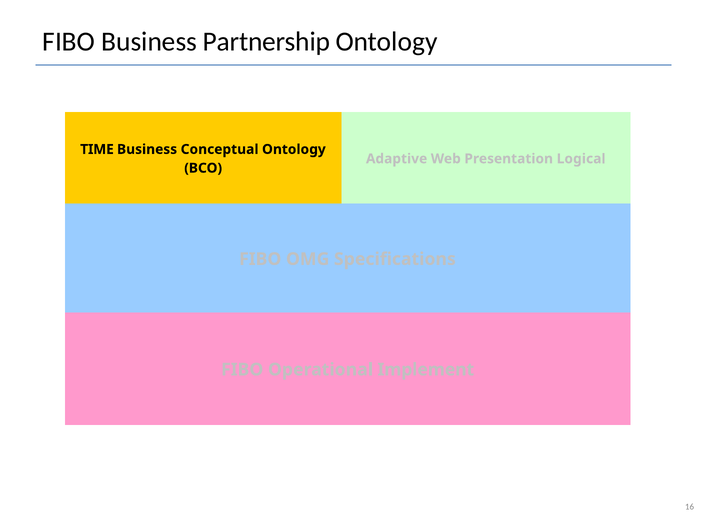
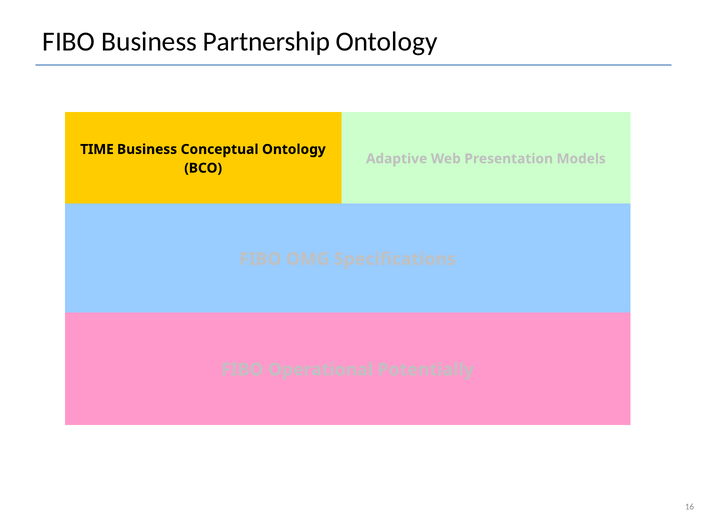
Logical: Logical -> Models
Implement: Implement -> Potentially
